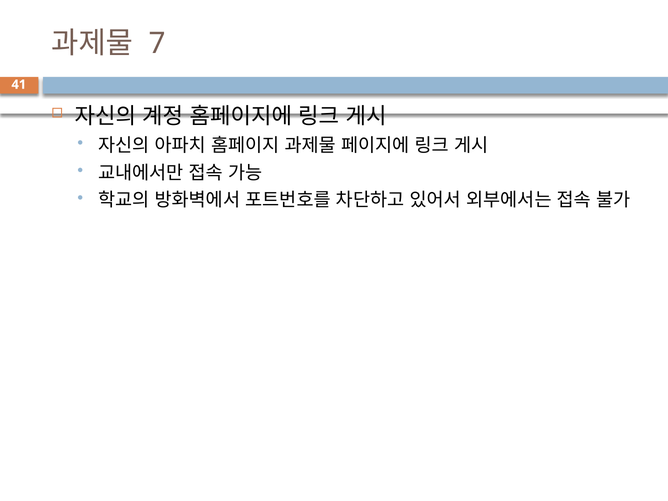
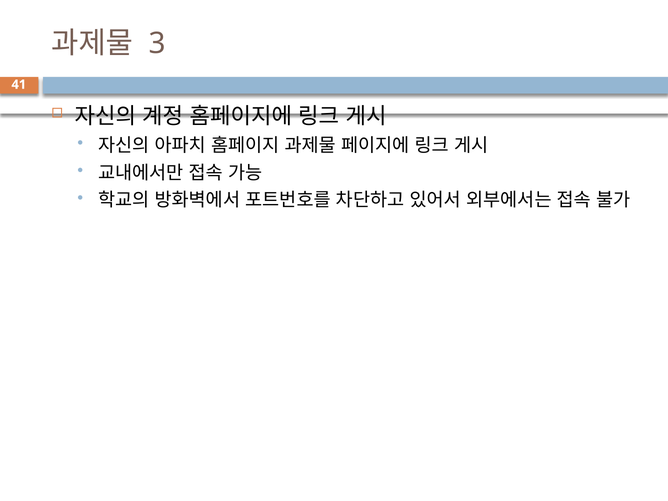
7: 7 -> 3
